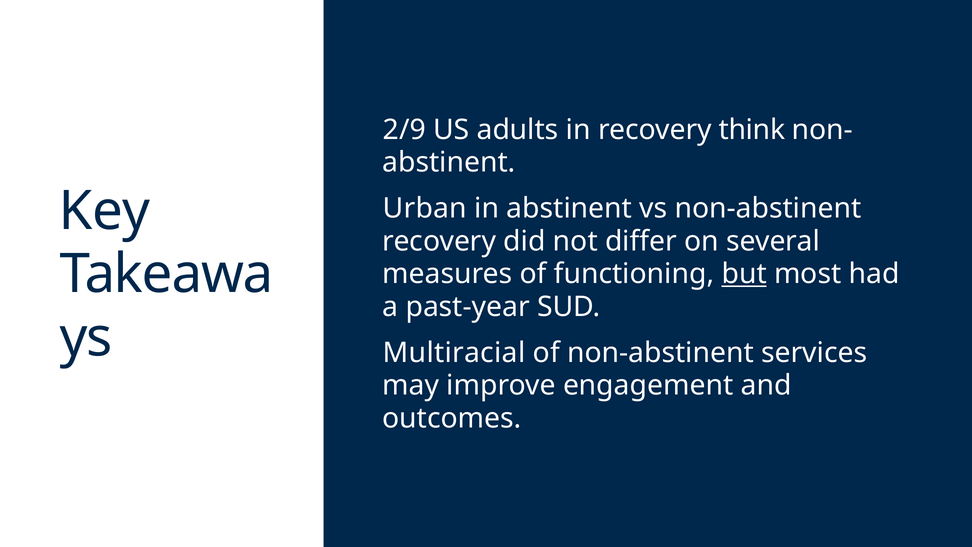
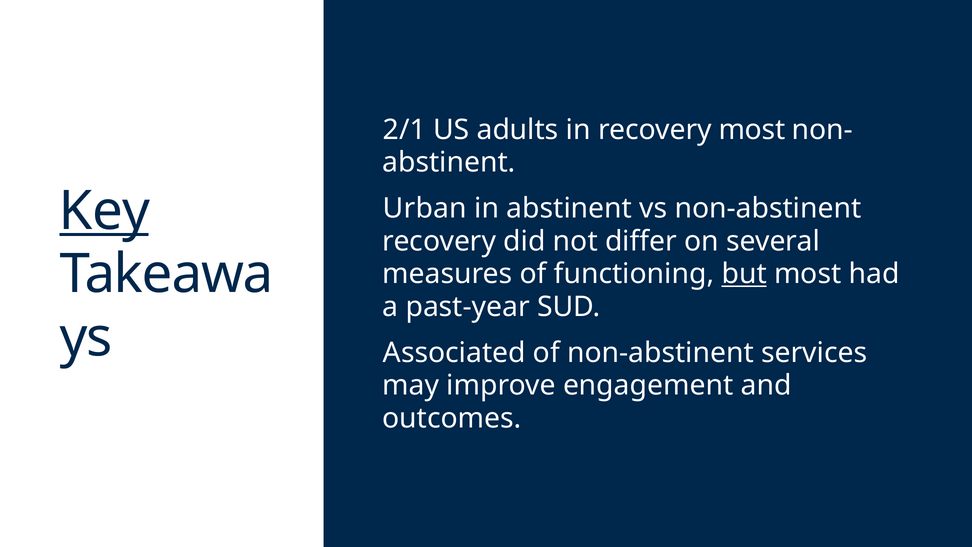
2/9: 2/9 -> 2/1
recovery think: think -> most
Key underline: none -> present
Multiracial: Multiracial -> Associated
